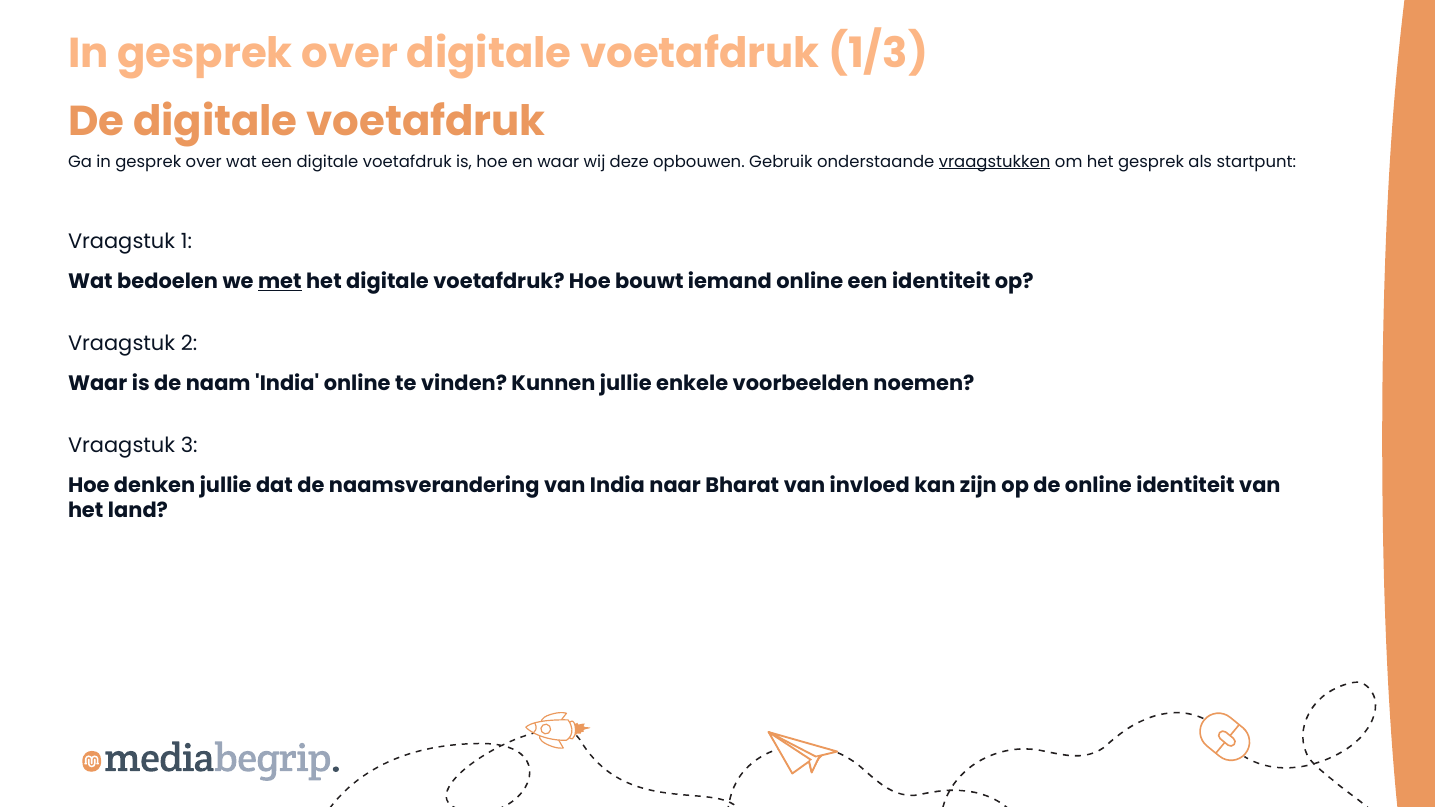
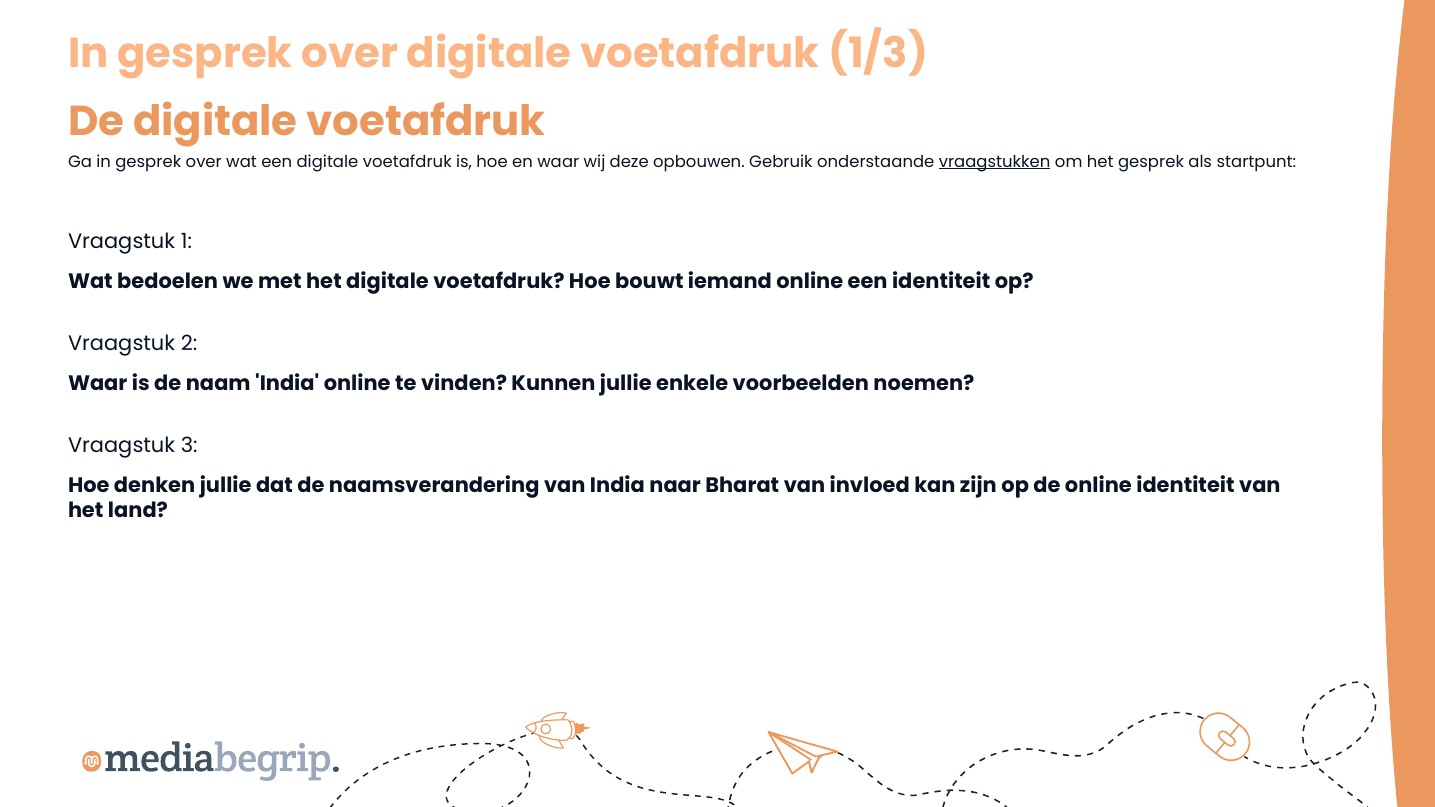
met underline: present -> none
